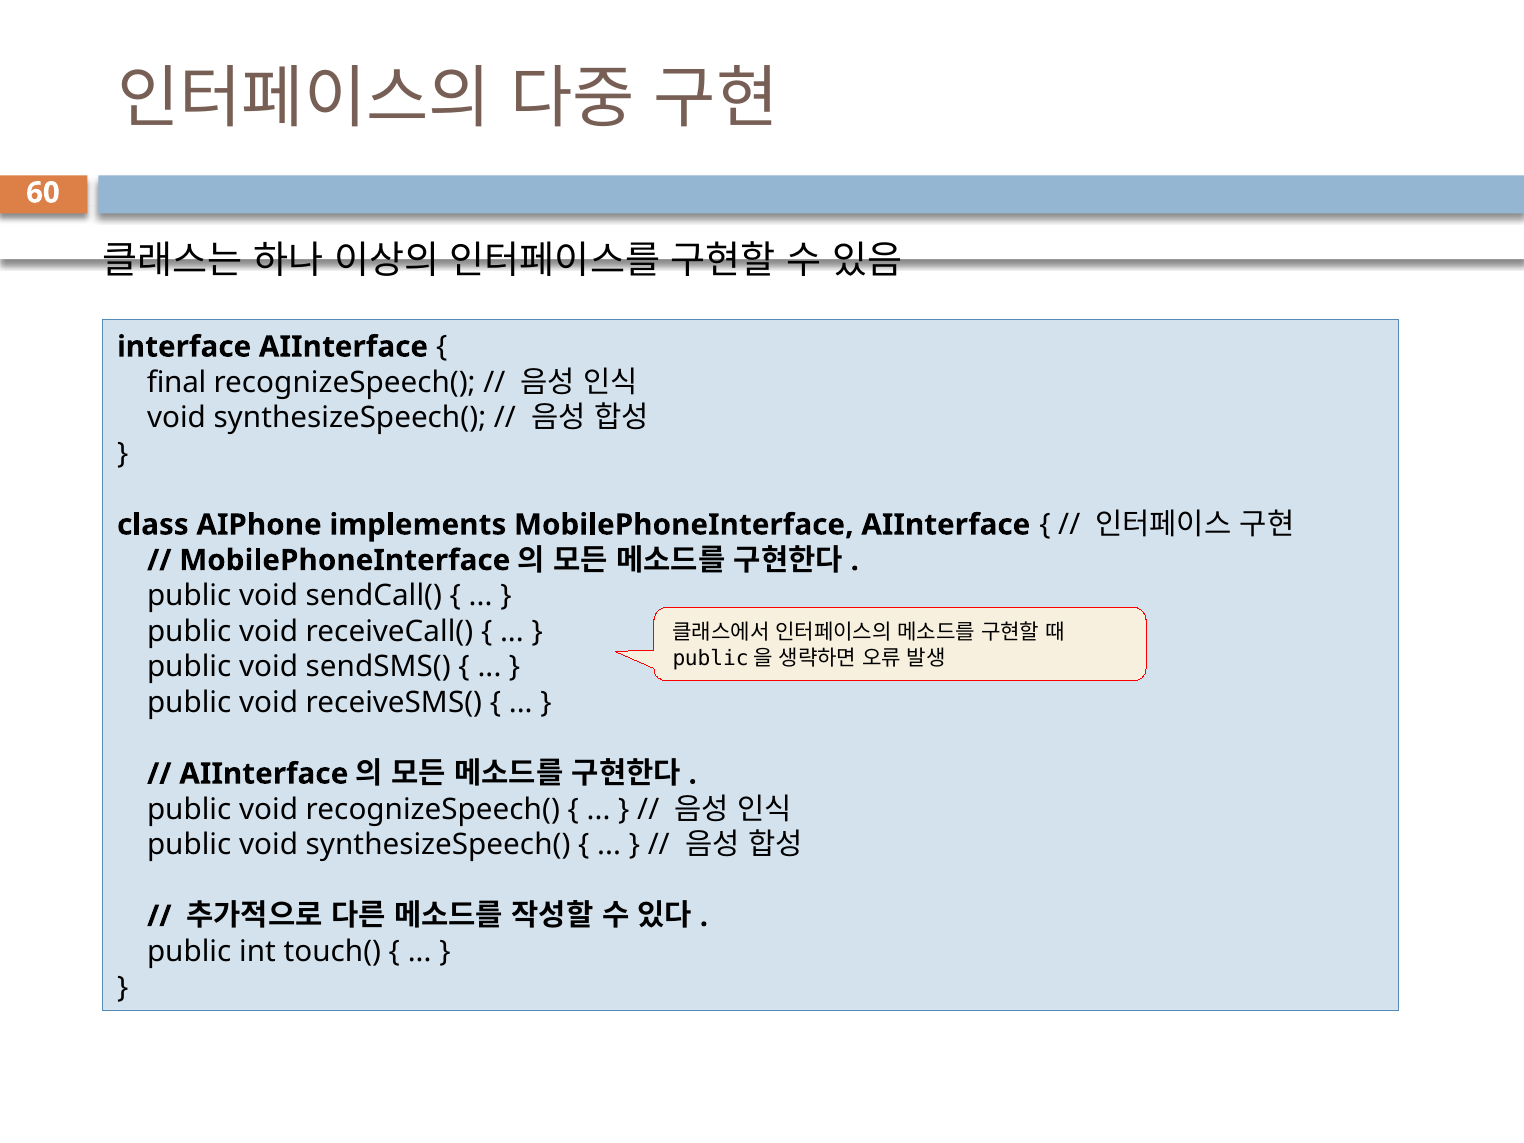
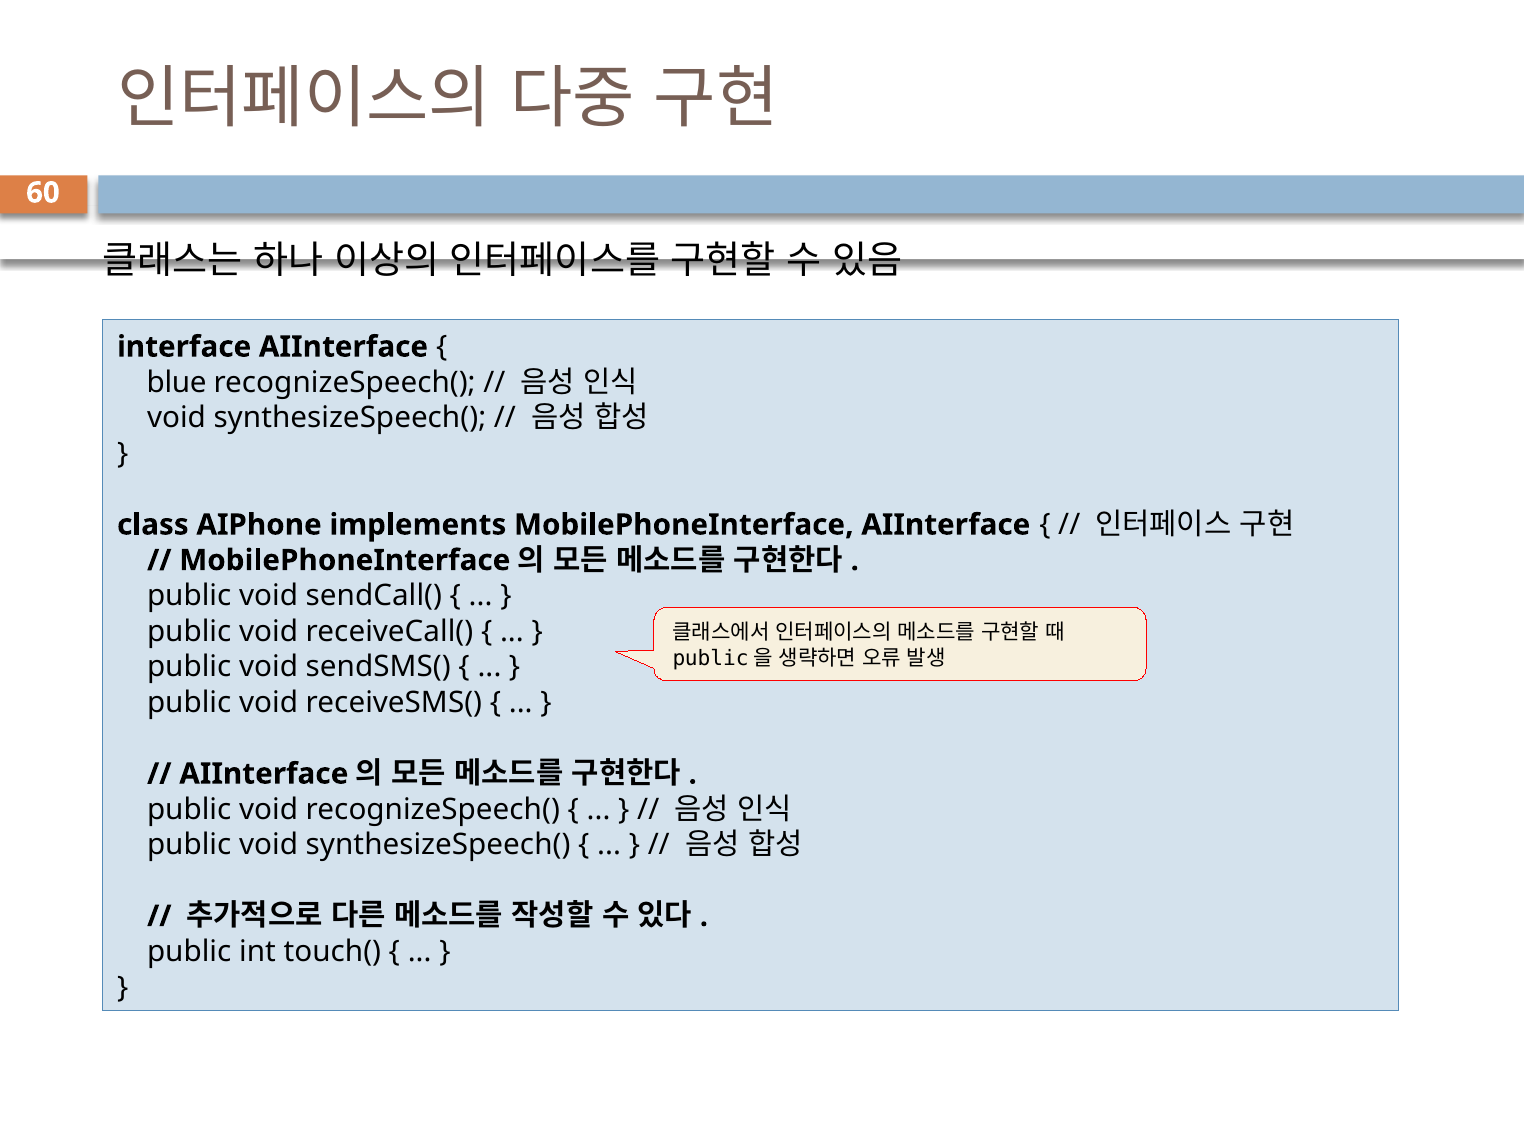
final: final -> blue
